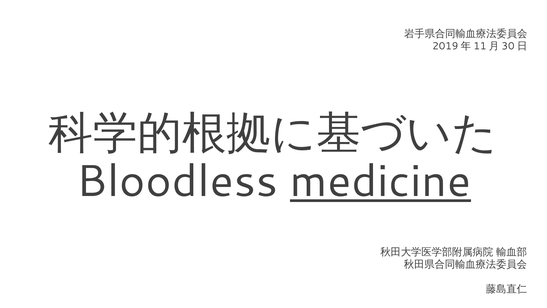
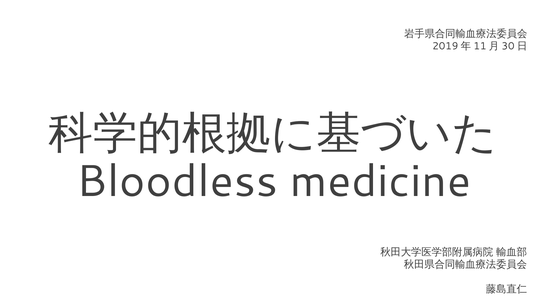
medicine underline: present -> none
